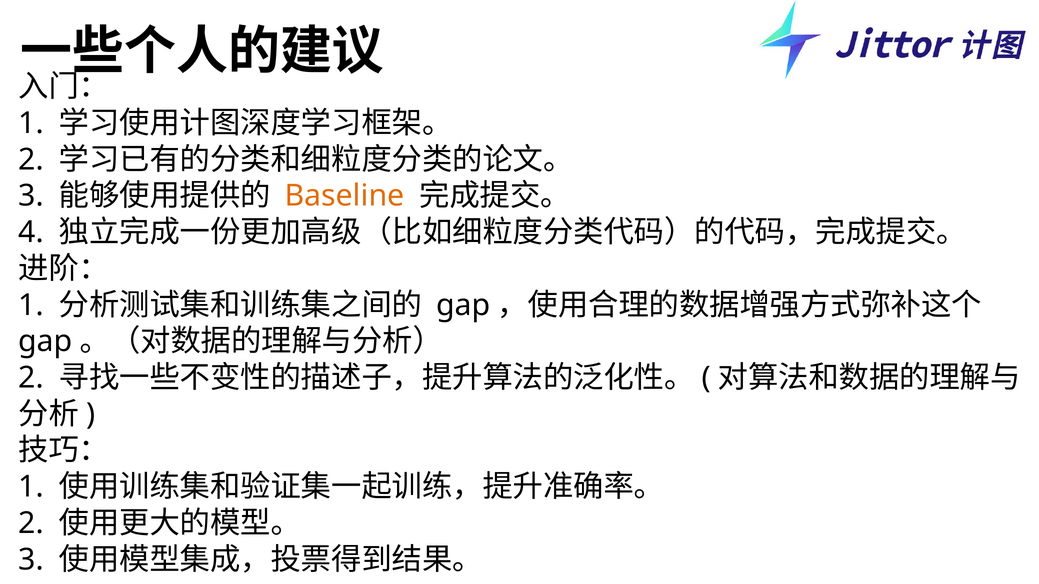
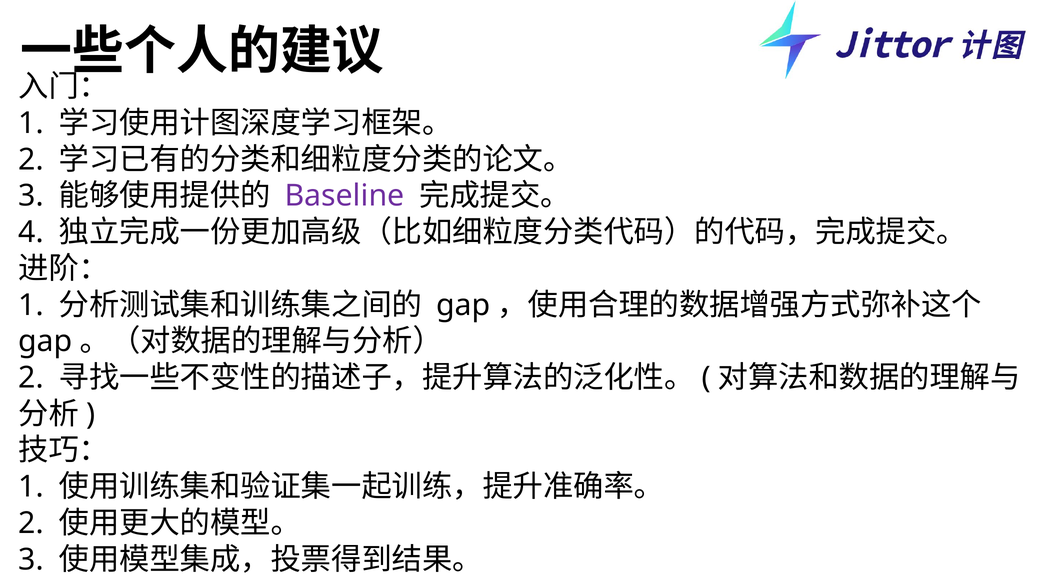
Baseline colour: orange -> purple
